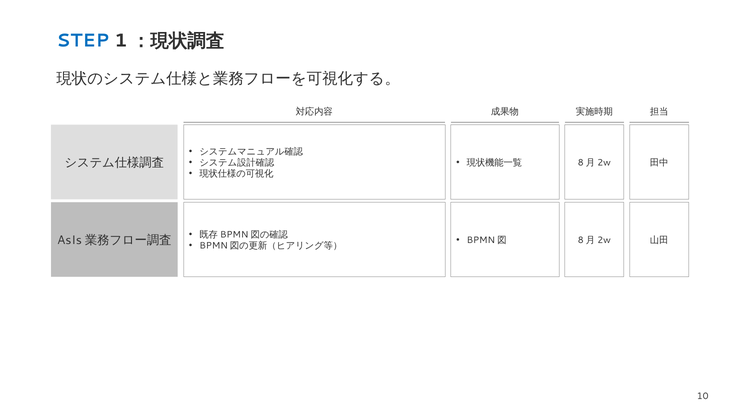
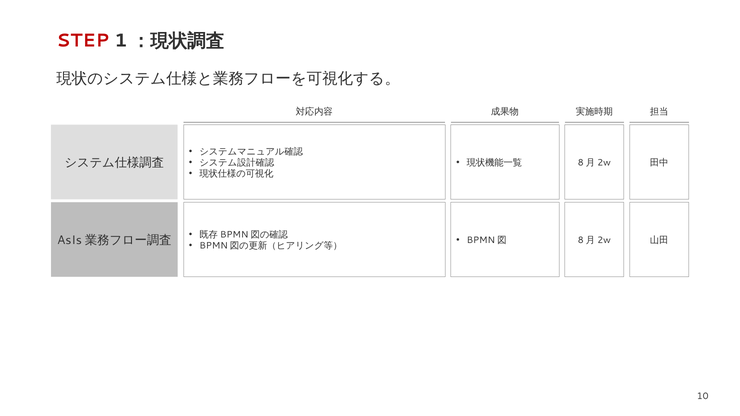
STEP colour: blue -> red
